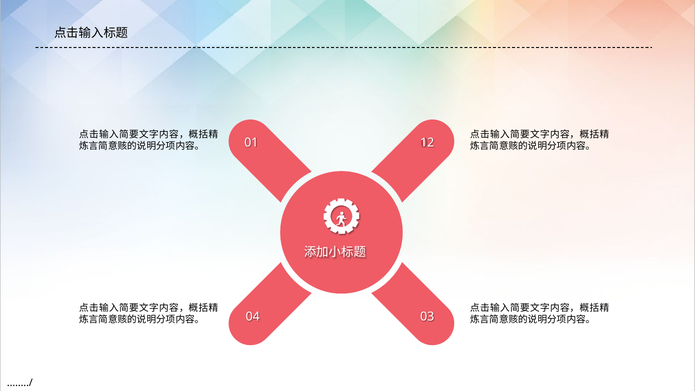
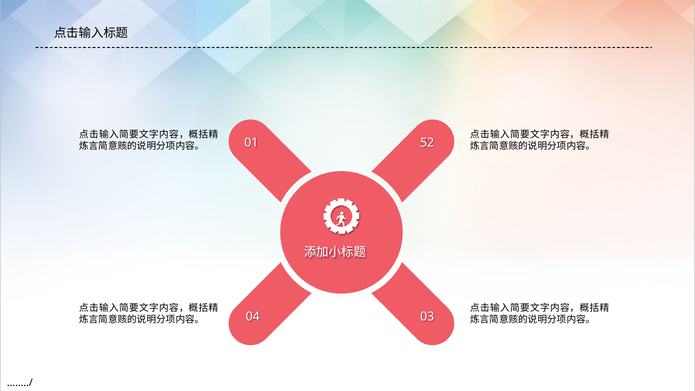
12: 12 -> 52
